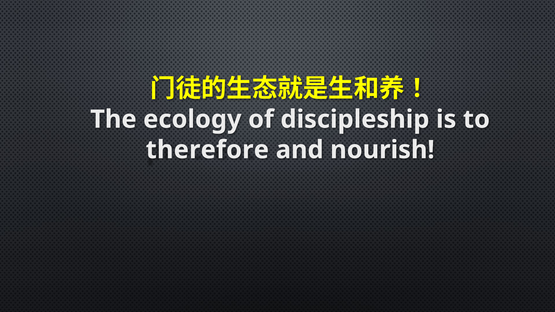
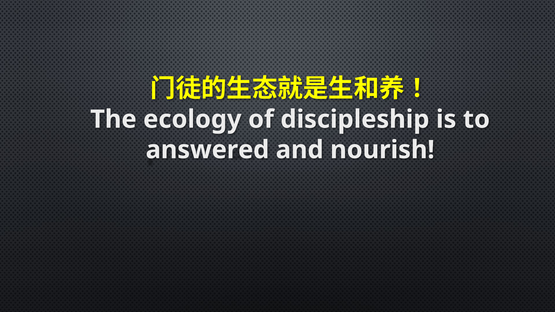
therefore: therefore -> answered
